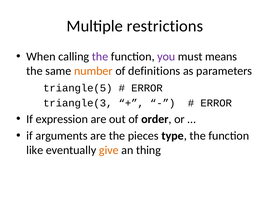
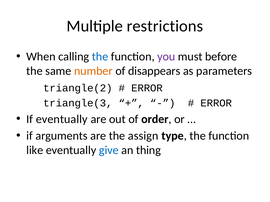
the at (100, 57) colour: purple -> blue
means: means -> before
definitions: definitions -> disappears
triangle(5: triangle(5 -> triangle(2
If expression: expression -> eventually
pieces: pieces -> assign
give colour: orange -> blue
